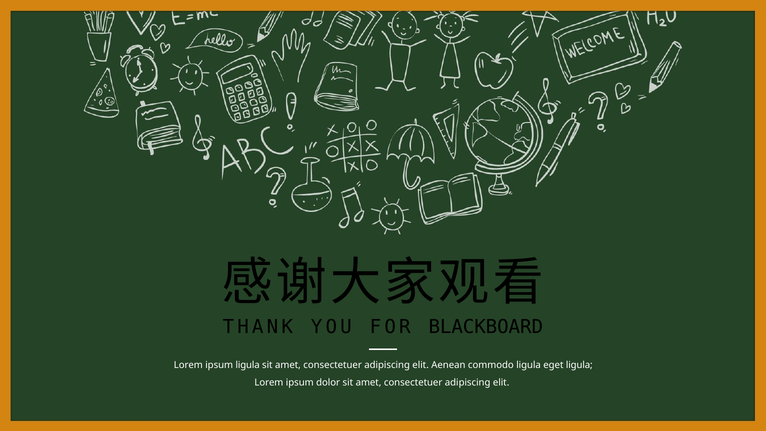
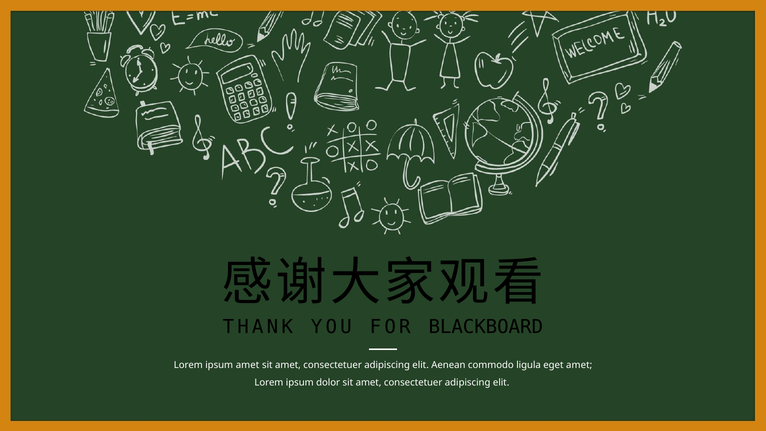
ipsum ligula: ligula -> amet
eget ligula: ligula -> amet
